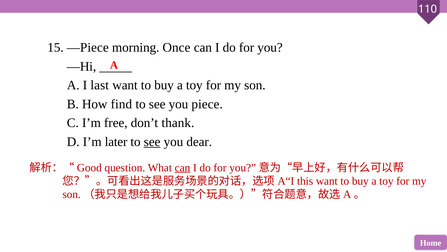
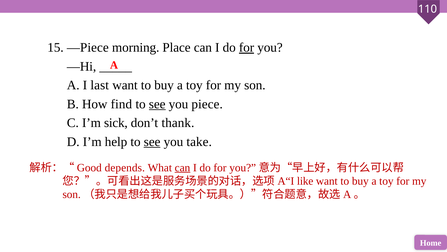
Once: Once -> Place
for at (247, 47) underline: none -> present
see at (157, 104) underline: none -> present
free: free -> sick
later: later -> help
dear: dear -> take
question: question -> depends
this: this -> like
